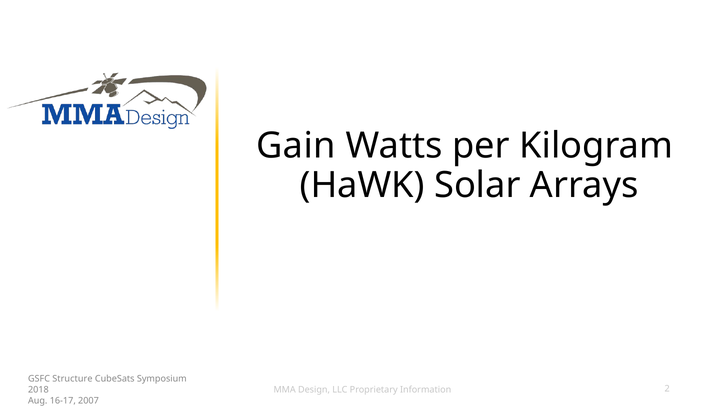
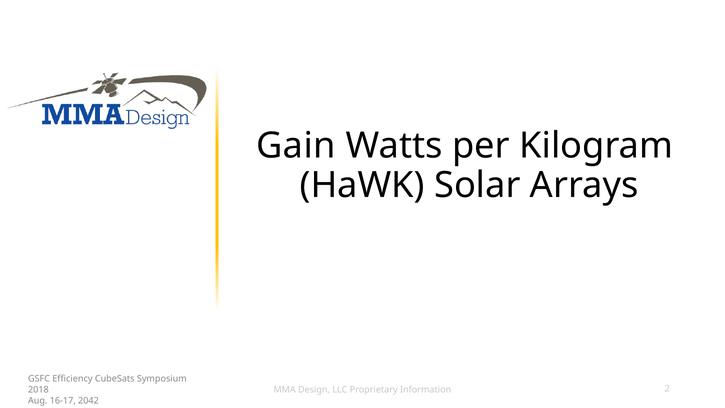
Structure: Structure -> Efficiency
2007: 2007 -> 2042
